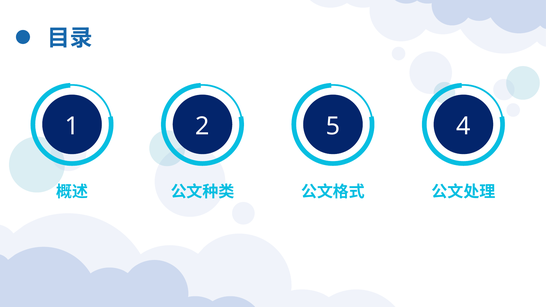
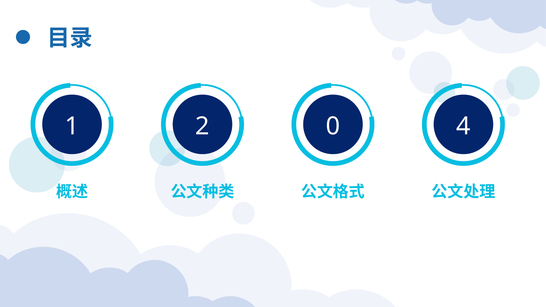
5: 5 -> 0
